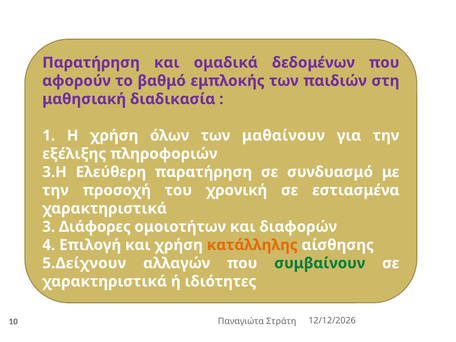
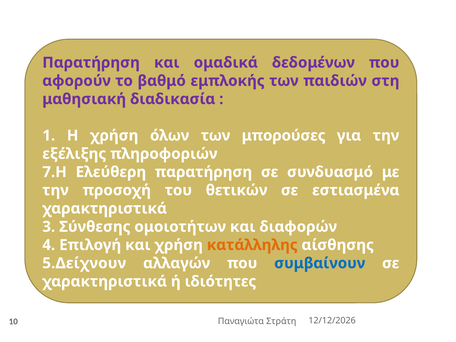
μαθαίνουν: μαθαίνουν -> μπορούσες
3.Η: 3.Η -> 7.Η
χρονική: χρονική -> θετικών
Διάφορες: Διάφορες -> Σύνθεσης
συμβαίνουν colour: green -> blue
